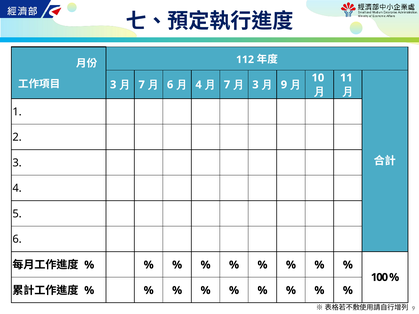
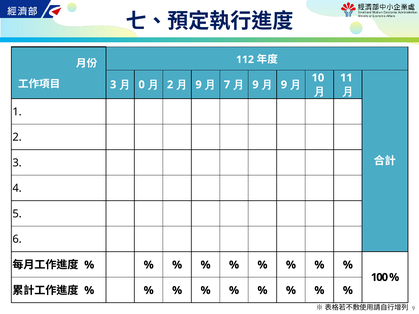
7 at (142, 85): 7 -> 0
6 at (170, 85): 6 -> 2
4 at (199, 85): 4 -> 9
3 at (255, 85): 3 -> 9
